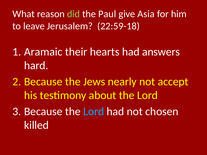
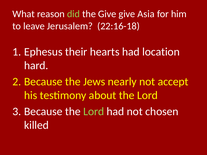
the Paul: Paul -> Give
22:59-18: 22:59-18 -> 22:16-18
Aramaic: Aramaic -> Ephesus
answers: answers -> location
Lord at (94, 112) colour: light blue -> light green
